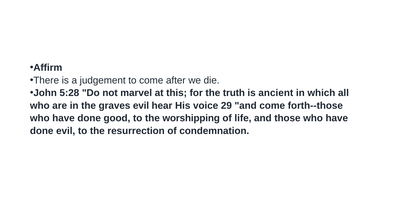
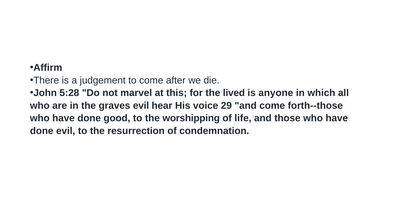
truth: truth -> lived
ancient: ancient -> anyone
